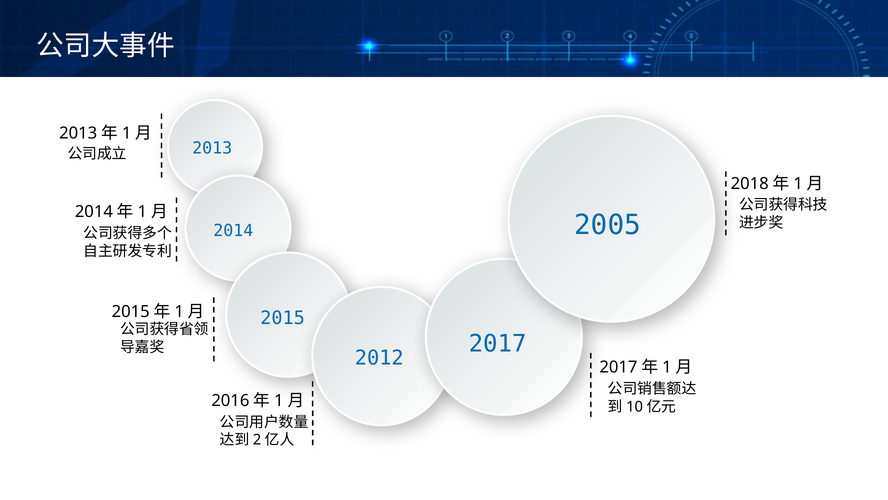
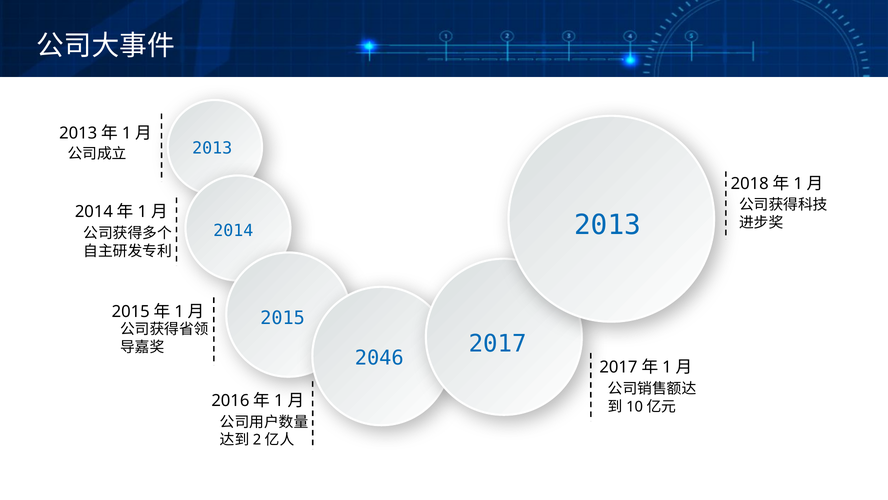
2005 at (608, 225): 2005 -> 2013
2012: 2012 -> 2046
